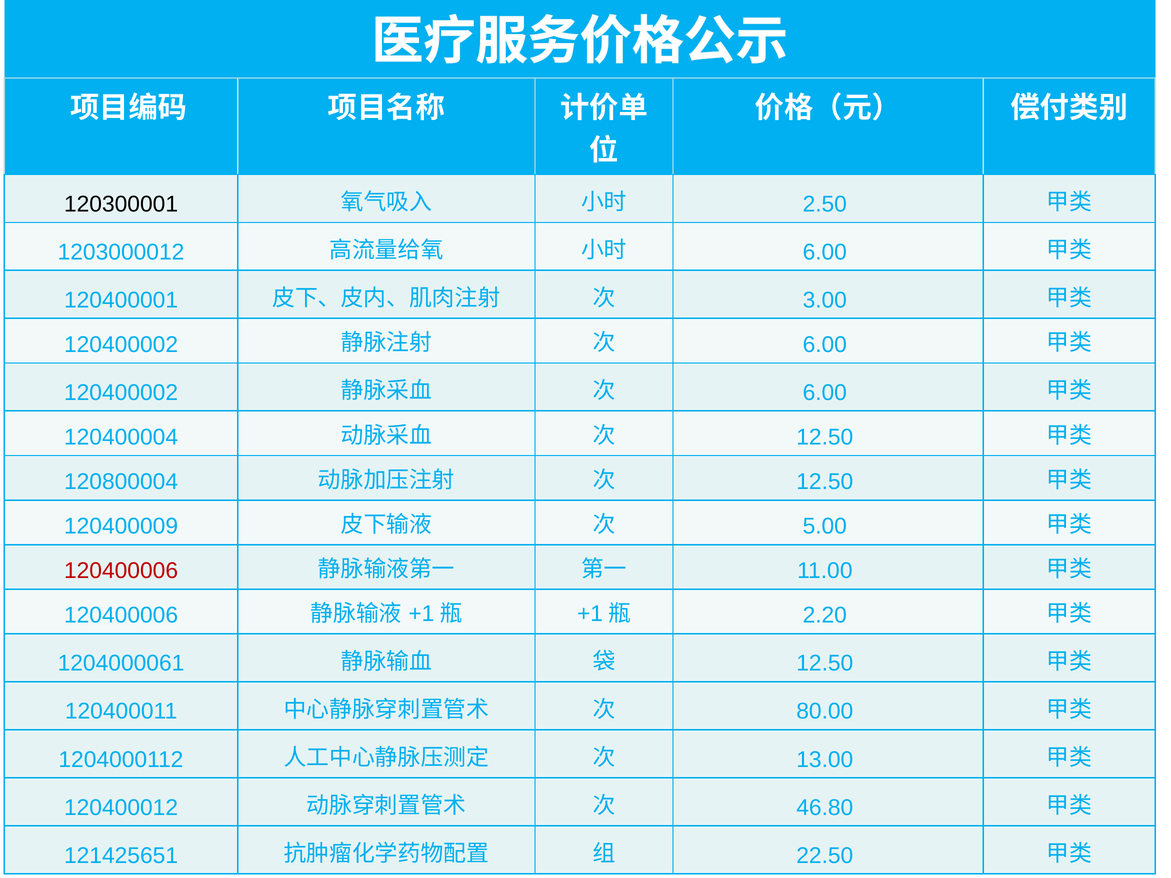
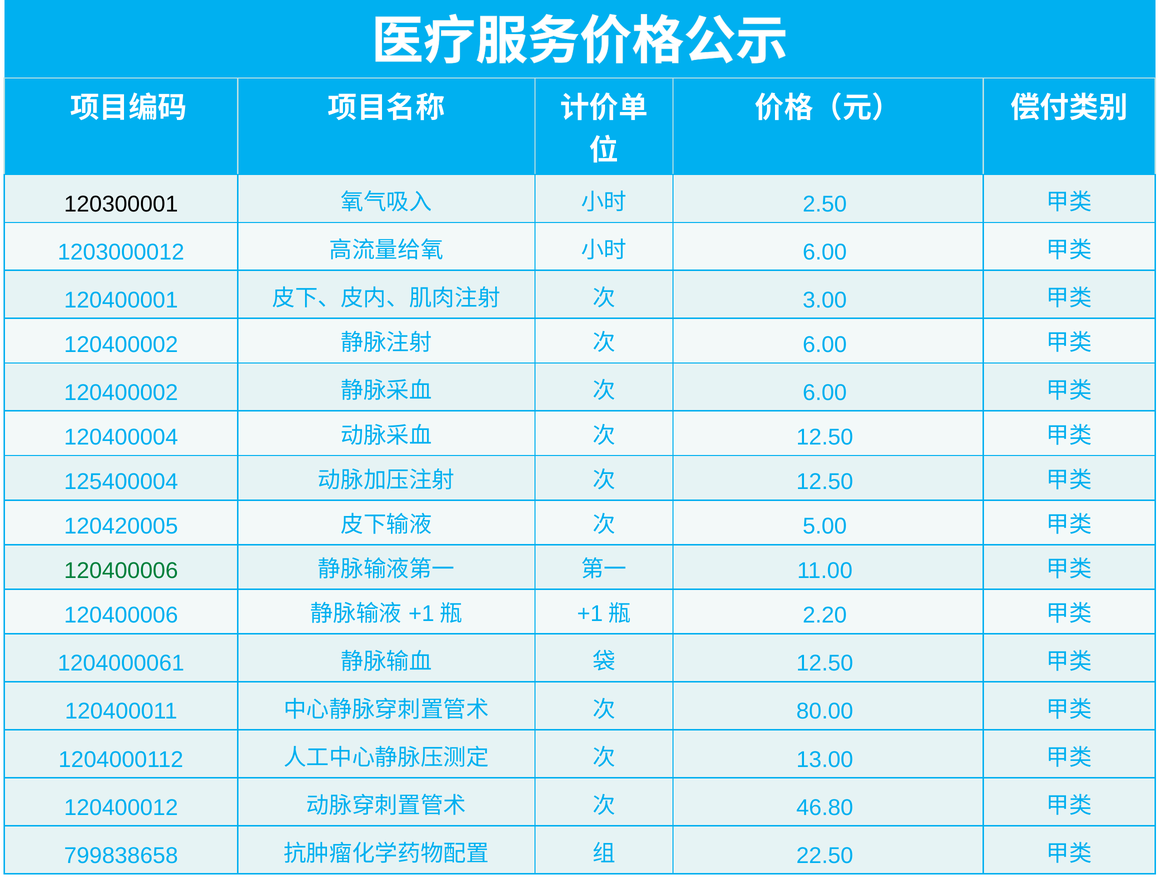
120800004: 120800004 -> 125400004
120400009: 120400009 -> 120420005
120400006 at (121, 571) colour: red -> green
121425651: 121425651 -> 799838658
